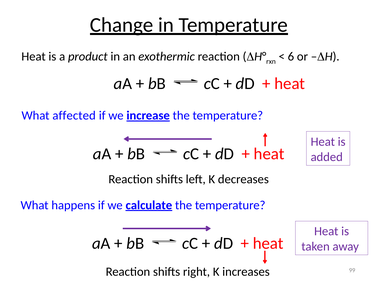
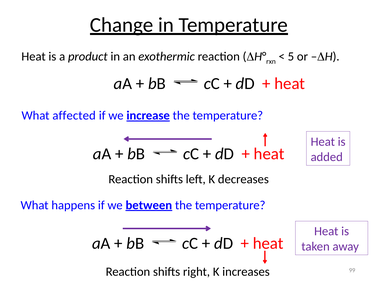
6: 6 -> 5
calculate: calculate -> between
